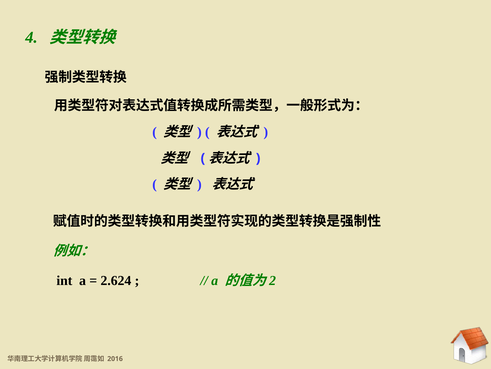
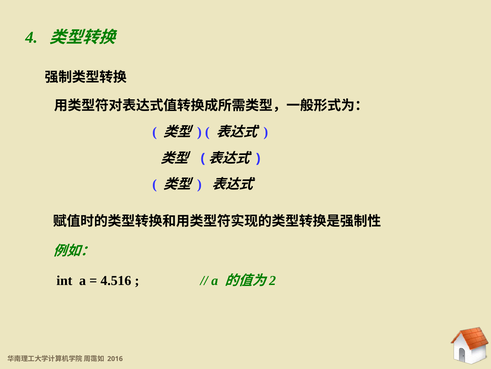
2.624: 2.624 -> 4.516
